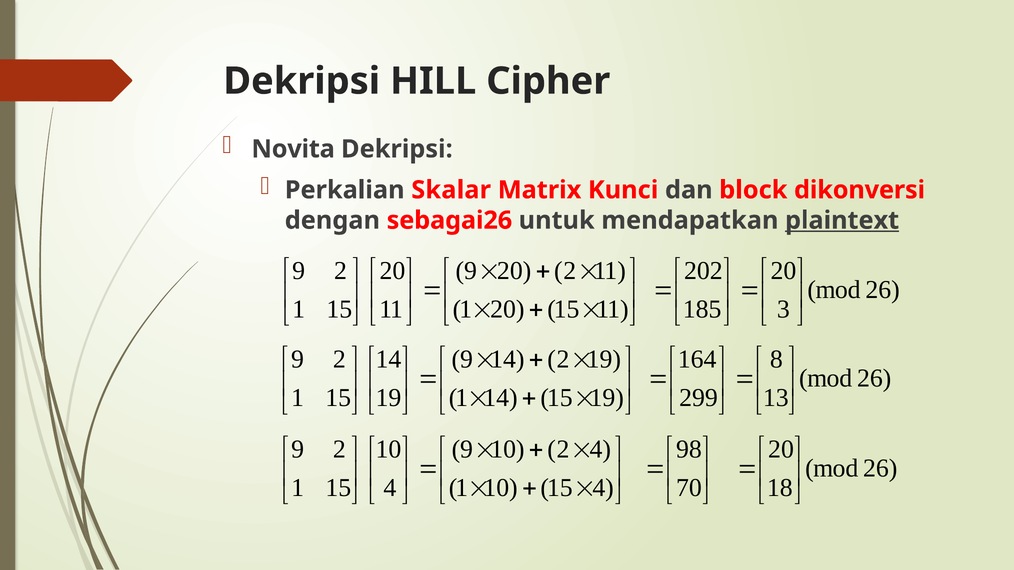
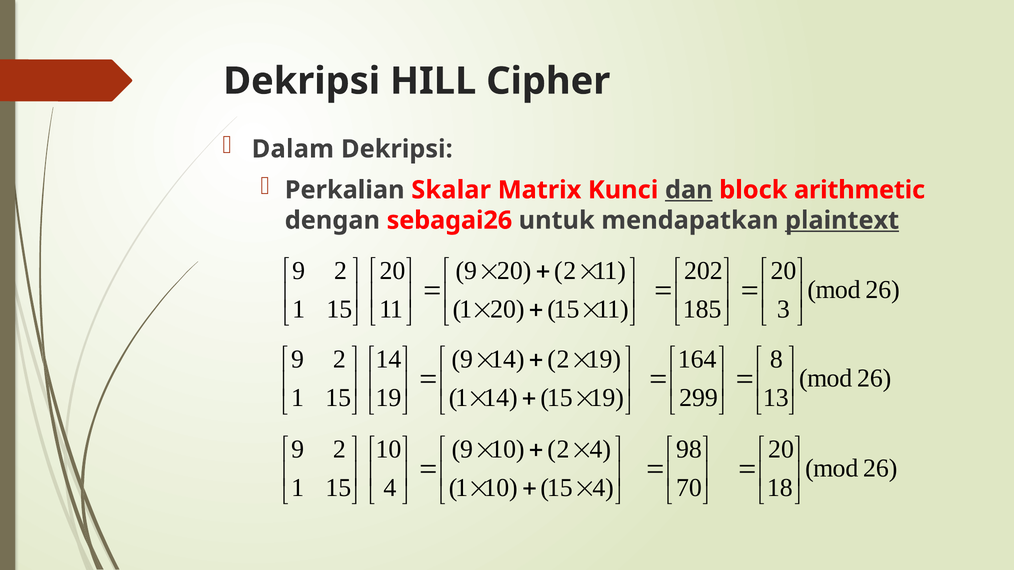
Novita: Novita -> Dalam
dan underline: none -> present
dikonversi: dikonversi -> arithmetic
